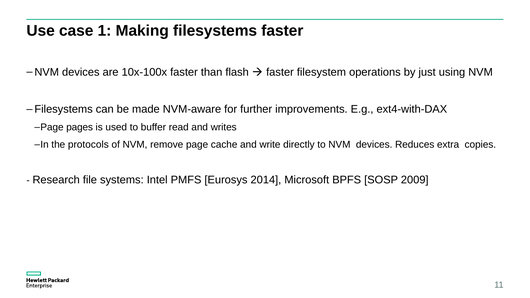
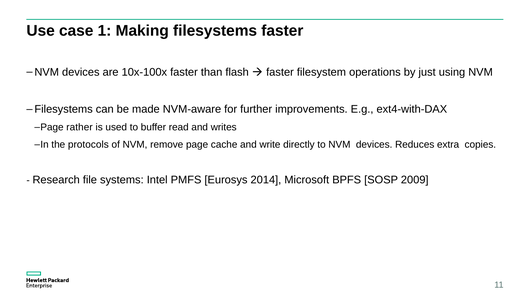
pages: pages -> rather
